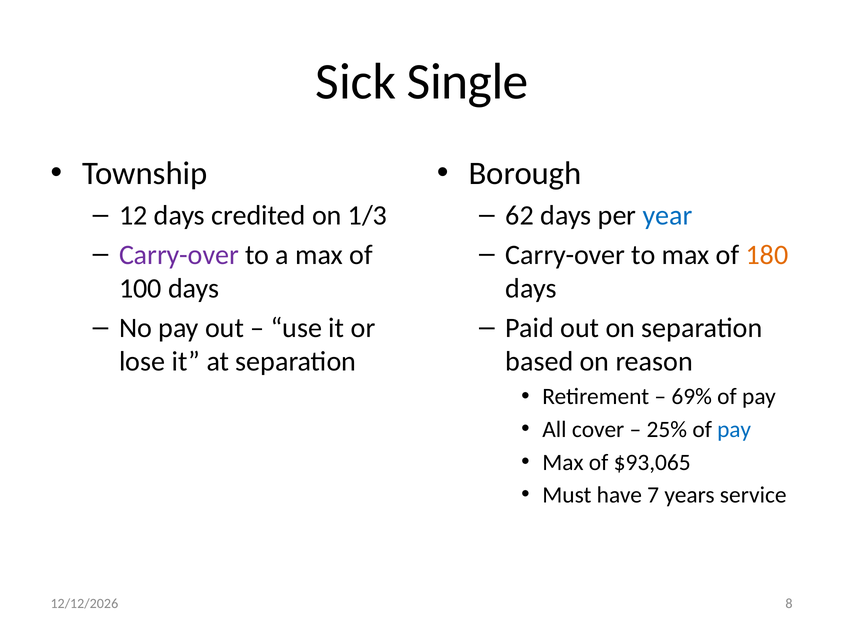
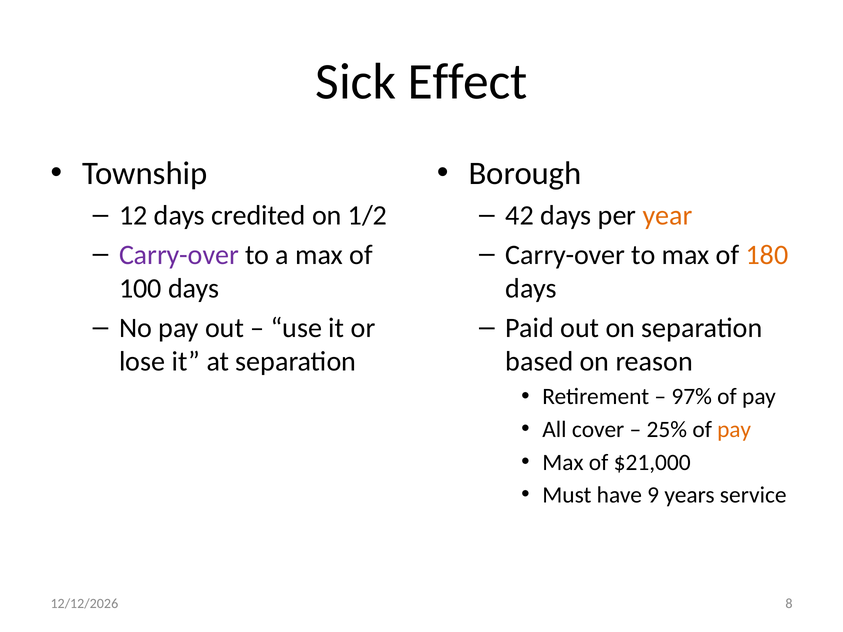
Single: Single -> Effect
1/3: 1/3 -> 1/2
62: 62 -> 42
year colour: blue -> orange
69%: 69% -> 97%
pay at (734, 430) colour: blue -> orange
$93,065: $93,065 -> $21,000
7: 7 -> 9
